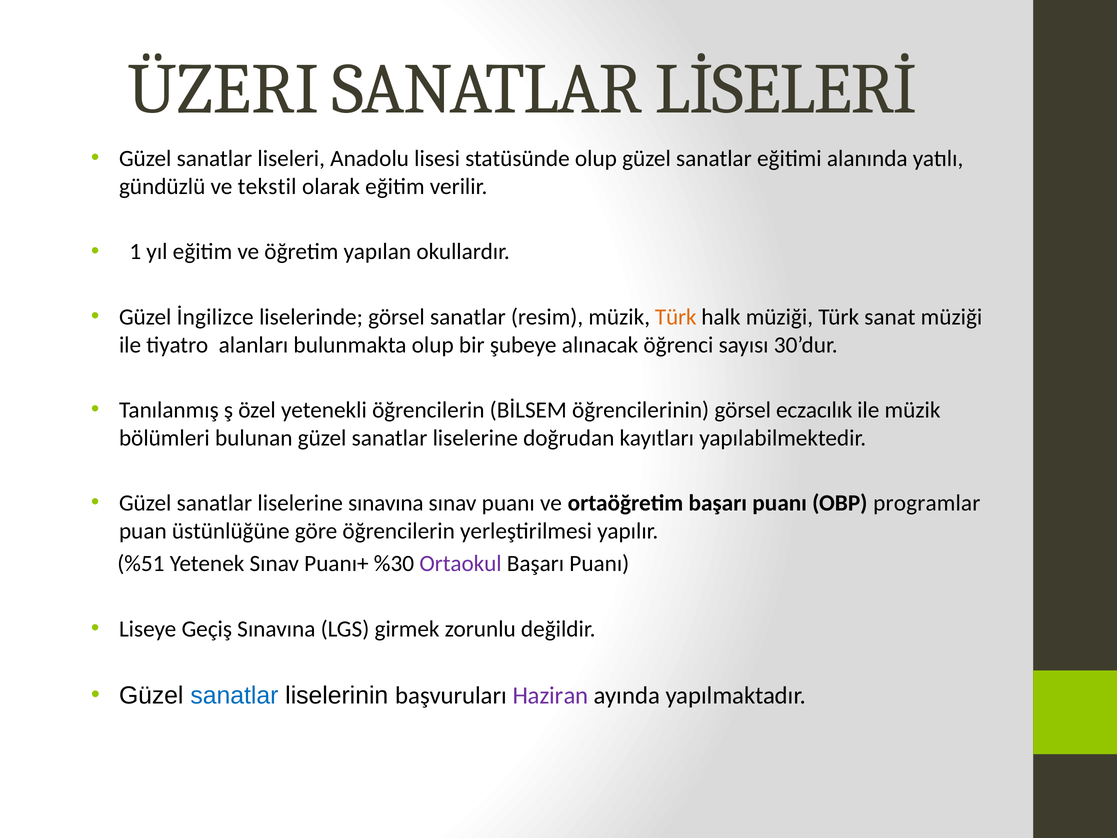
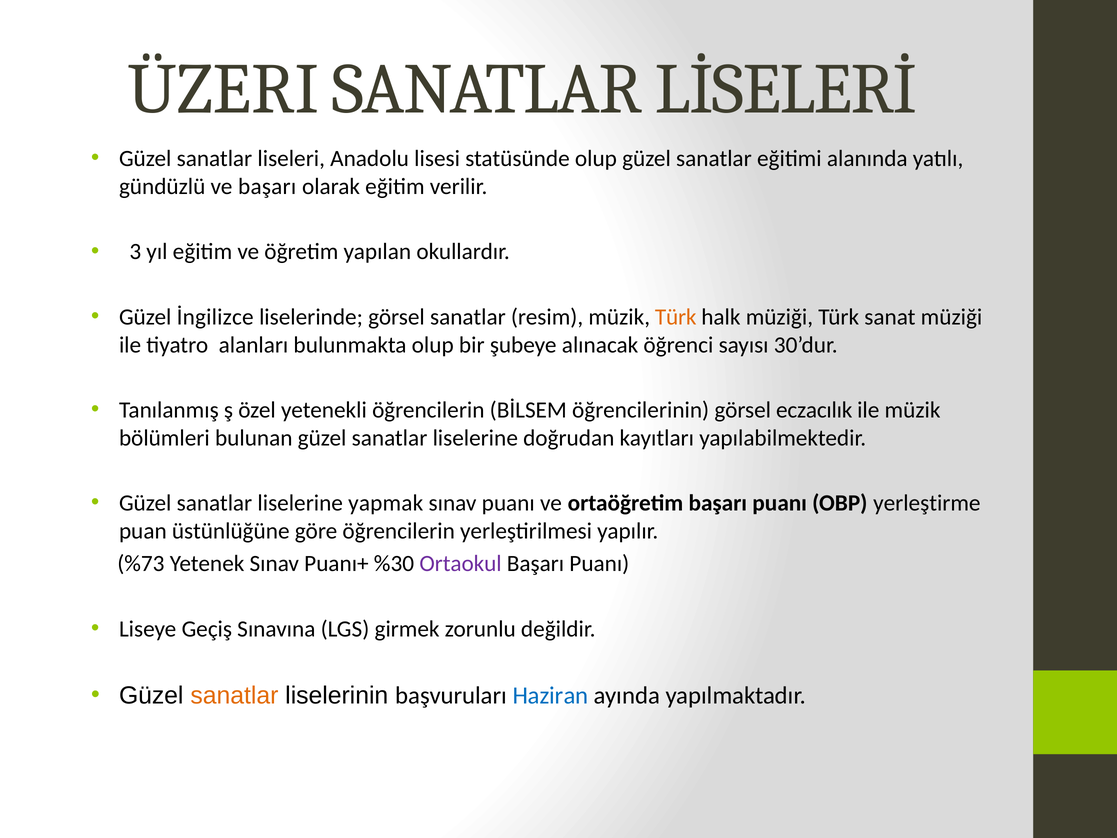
ve tekstil: tekstil -> başarı
1: 1 -> 3
liselerine sınavına: sınavına -> yapmak
programlar: programlar -> yerleştirme
%51: %51 -> %73
sanatlar at (234, 695) colour: blue -> orange
Haziran colour: purple -> blue
